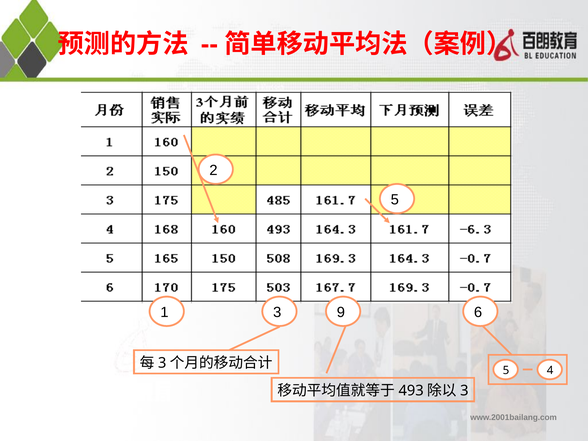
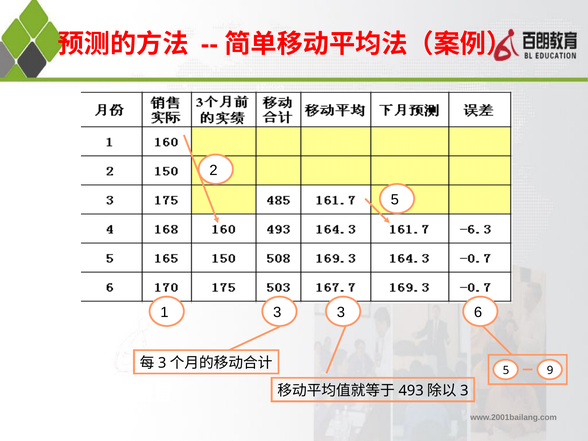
3 9: 9 -> 3
4: 4 -> 9
